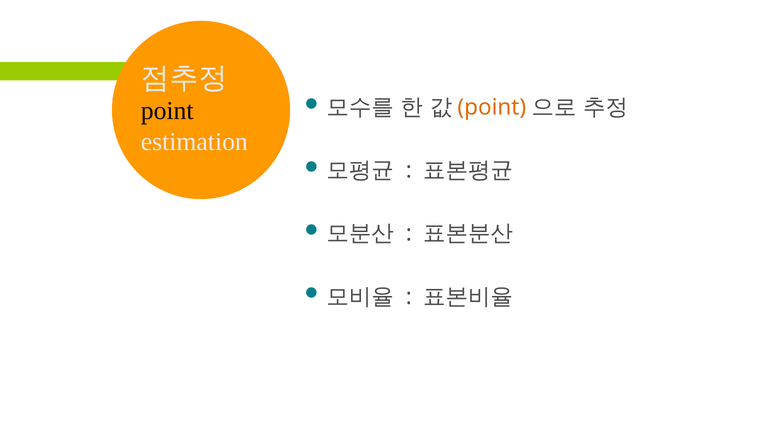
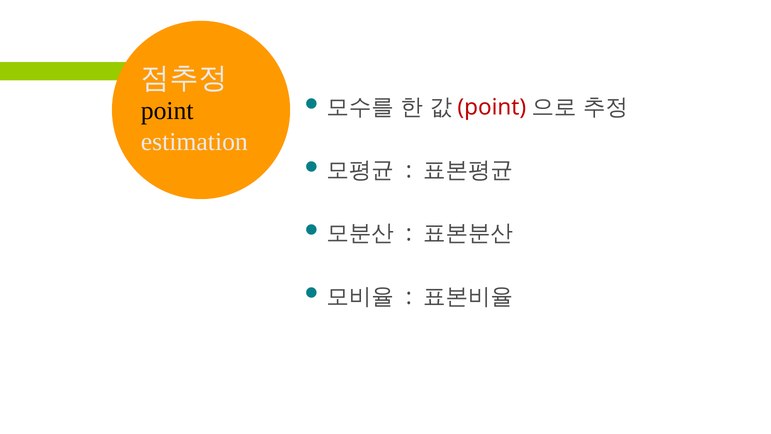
point at (492, 107) colour: orange -> red
